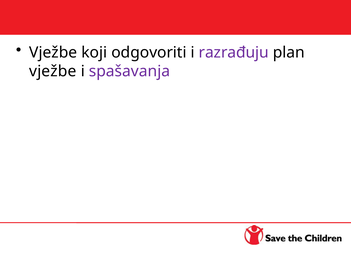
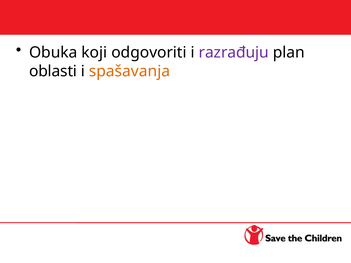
Vježbe at (53, 53): Vježbe -> Obuka
vježbe at (53, 71): vježbe -> oblasti
spašavanja colour: purple -> orange
